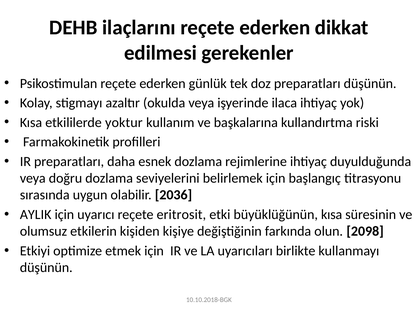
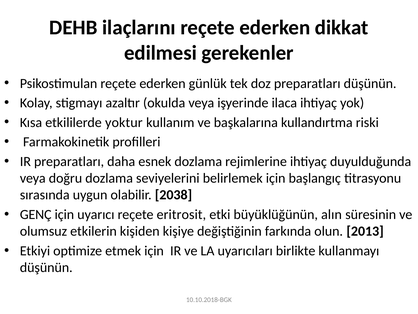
2036: 2036 -> 2038
AYLIK: AYLIK -> GENÇ
büyüklüğünün kısa: kısa -> alın
2098: 2098 -> 2013
